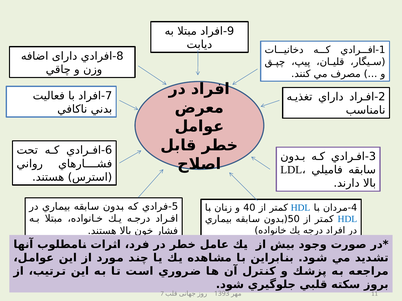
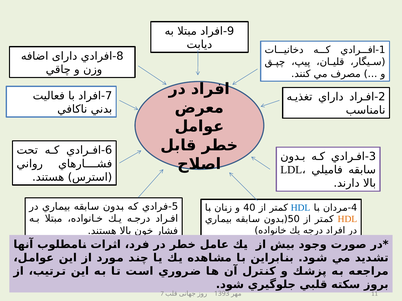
HDL at (347, 219) colour: blue -> orange
